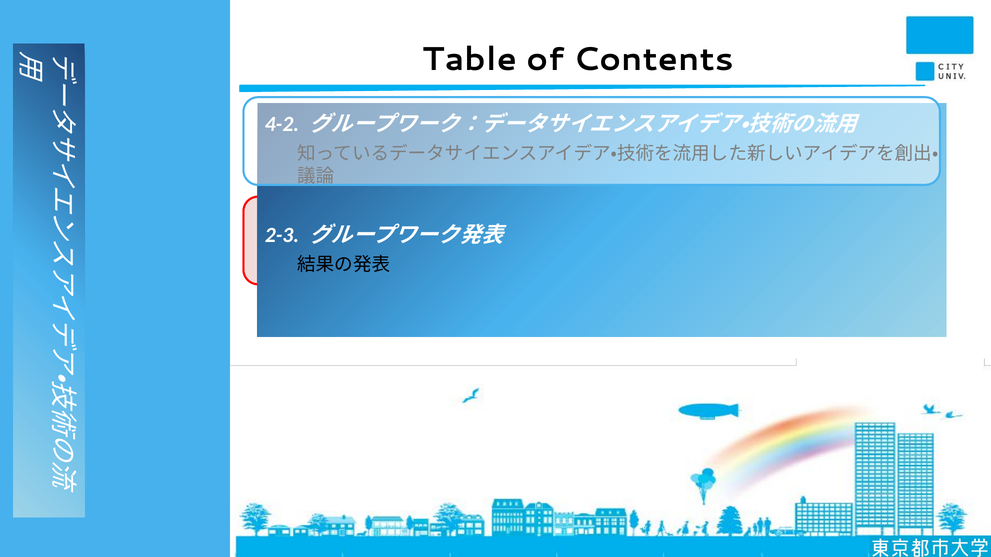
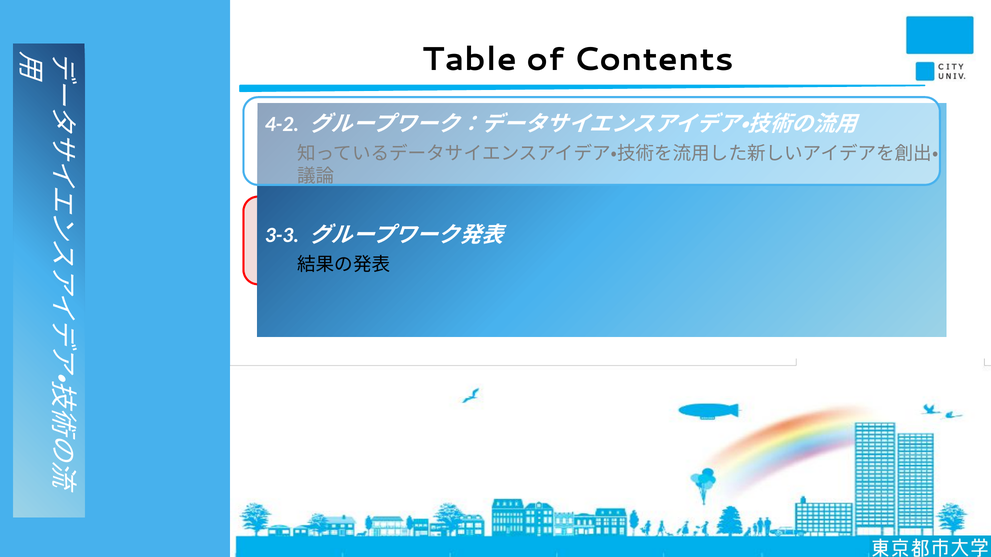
2-3: 2-3 -> 3-3
